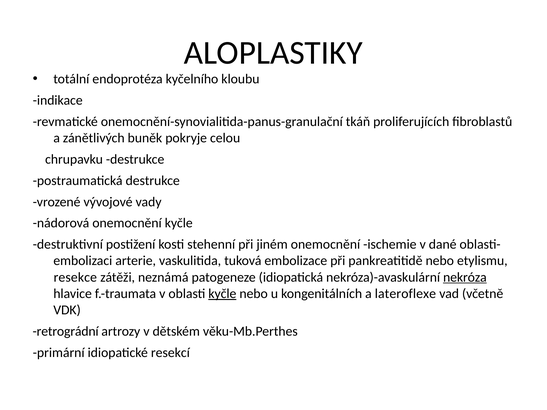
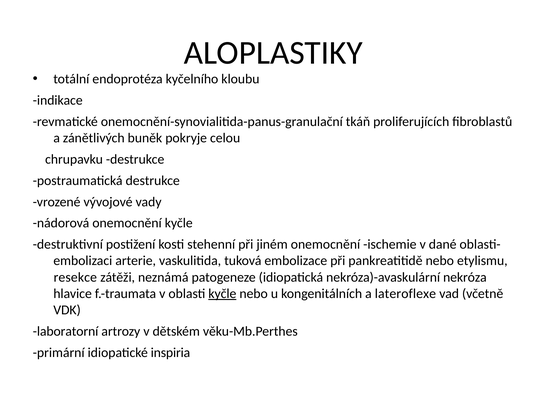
nekróza underline: present -> none
retrográdní: retrográdní -> laboratorní
resekcí: resekcí -> inspiria
